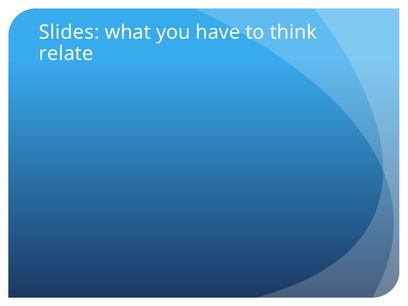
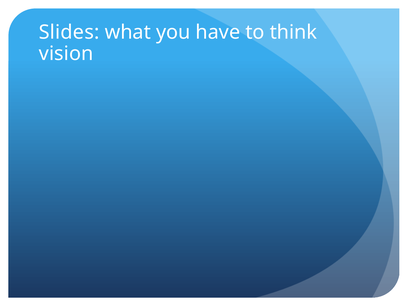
relate: relate -> vision
